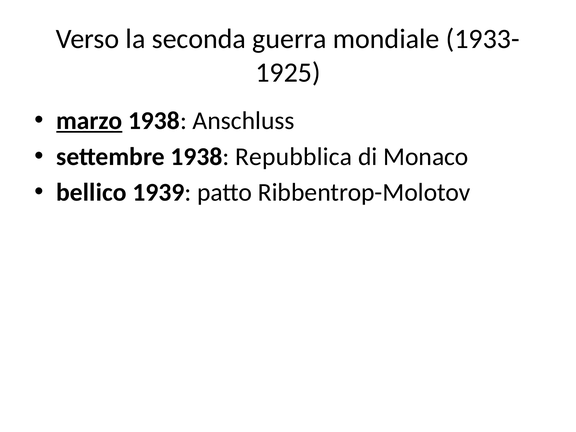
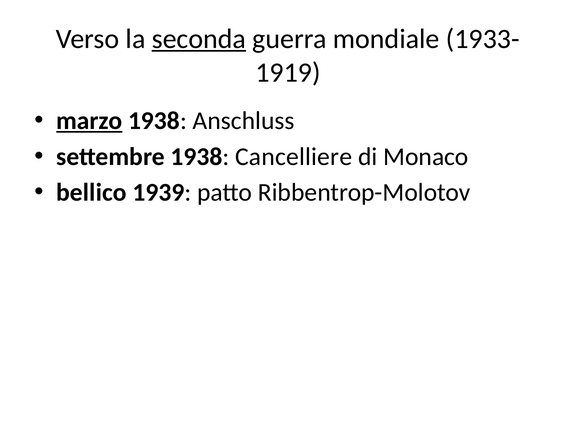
seconda underline: none -> present
1925: 1925 -> 1919
Repubblica: Repubblica -> Cancelliere
